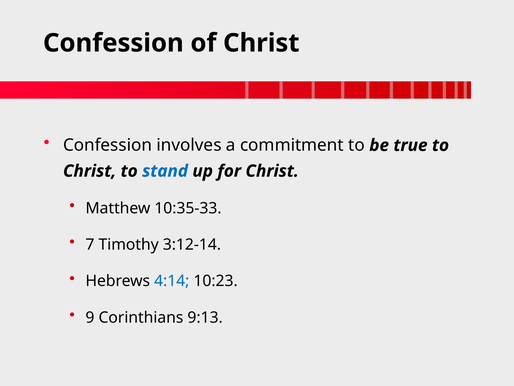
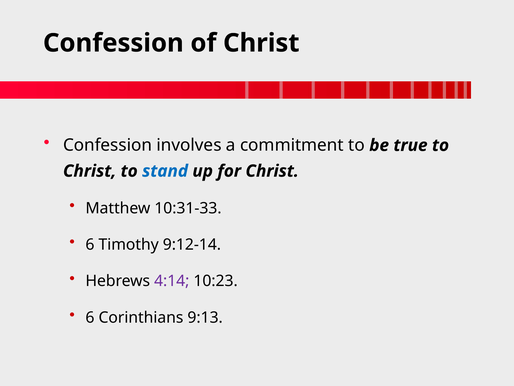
10:35-33: 10:35-33 -> 10:31-33
7 at (90, 244): 7 -> 6
3:12-14: 3:12-14 -> 9:12-14
4:14 colour: blue -> purple
9 at (90, 317): 9 -> 6
